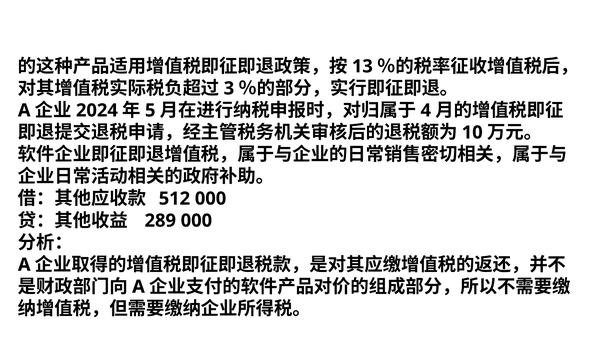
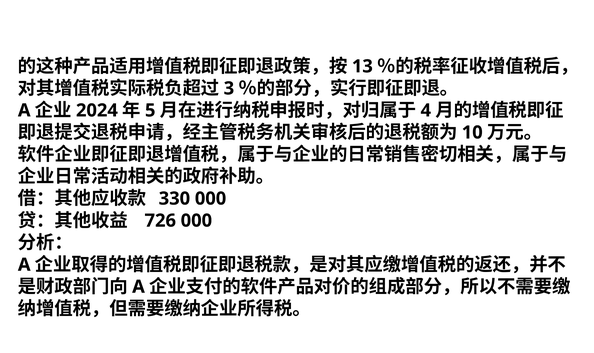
512: 512 -> 330
289: 289 -> 726
